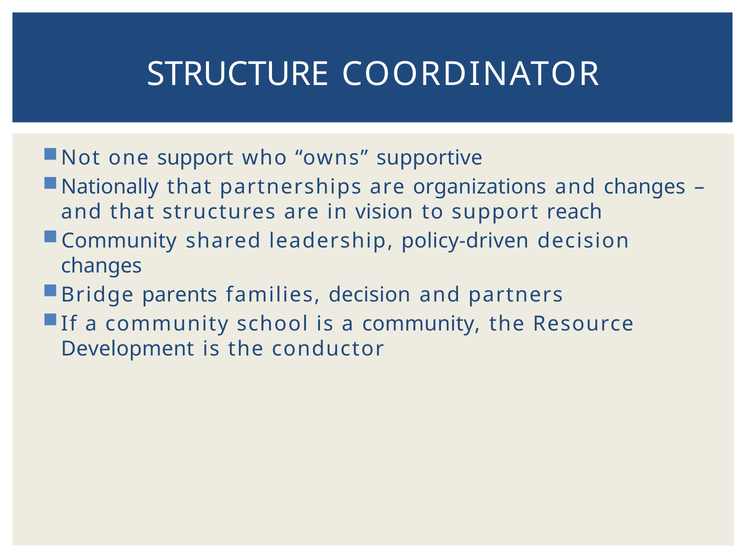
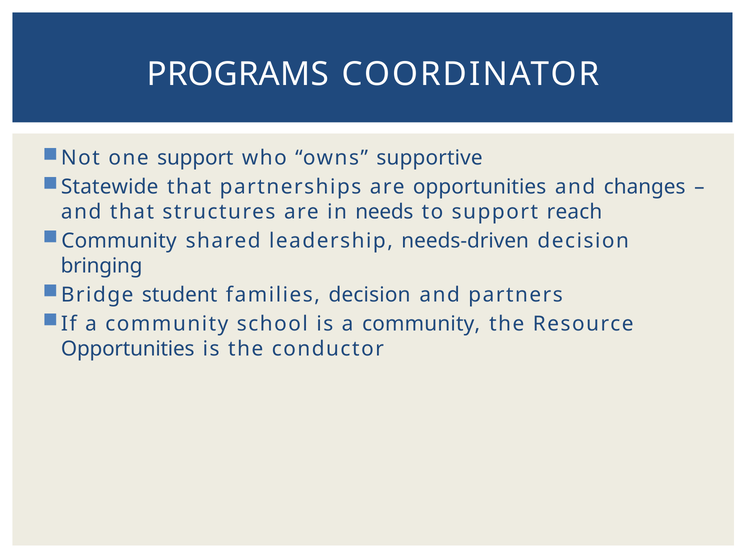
STRUCTURE: STRUCTURE -> PROGRAMS
Nationally: Nationally -> Statewide
are organizations: organizations -> opportunities
vision: vision -> needs
policy-driven: policy-driven -> needs-driven
changes at (102, 266): changes -> bringing
parents: parents -> student
Development at (128, 349): Development -> Opportunities
